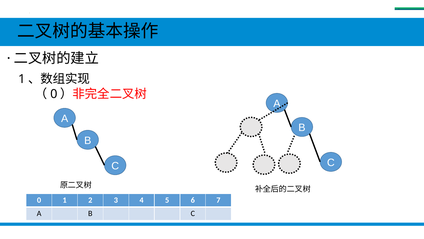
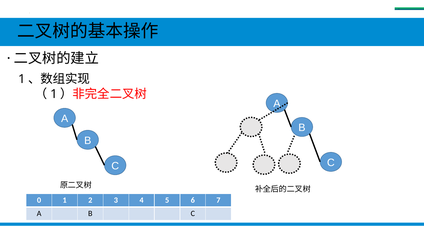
0 at (54, 94): 0 -> 1
